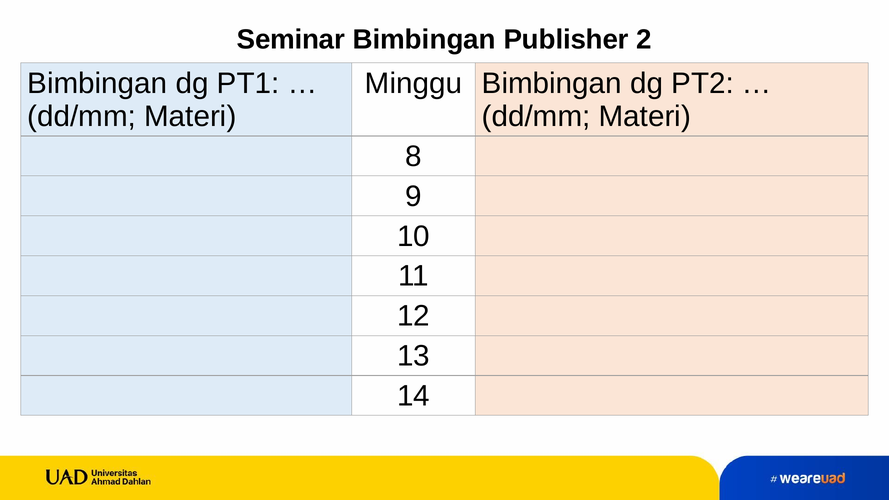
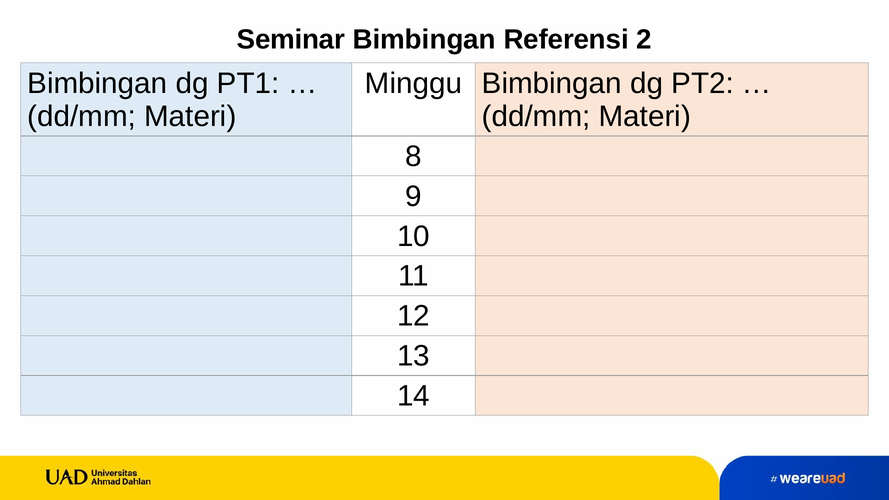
Publisher: Publisher -> Referensi
